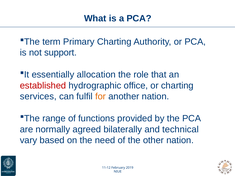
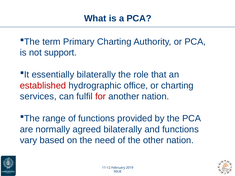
essentially allocation: allocation -> bilaterally
for colour: orange -> red
and technical: technical -> functions
